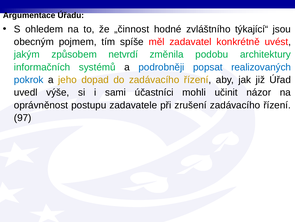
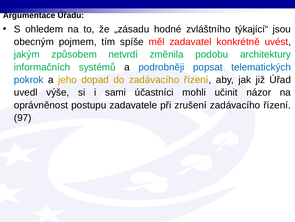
„činnost: „činnost -> „zásadu
realizovaných: realizovaných -> telematických
